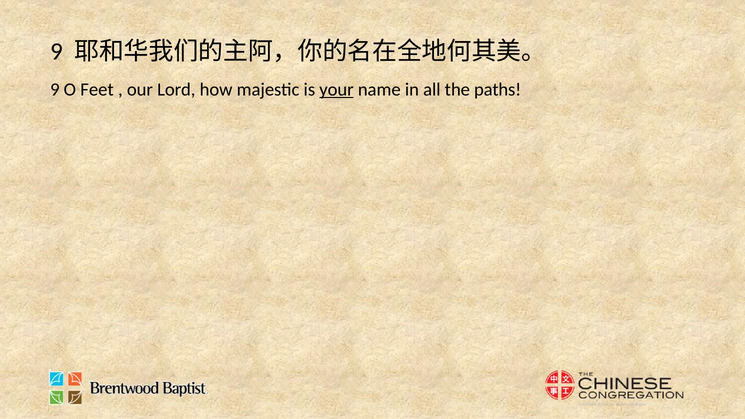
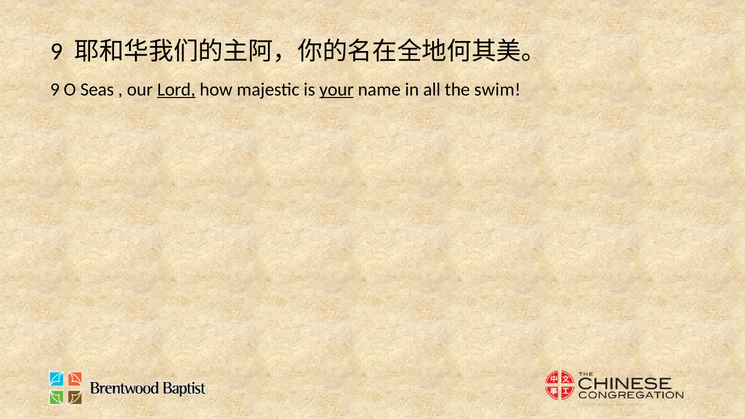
Feet: Feet -> Seas
Lord underline: none -> present
paths: paths -> swim
